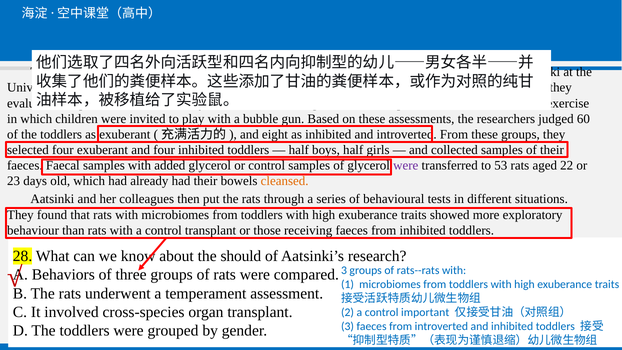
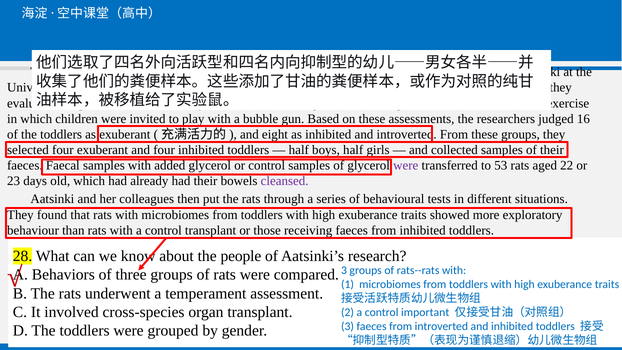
60: 60 -> 16
cleansed colour: orange -> purple
should: should -> people
